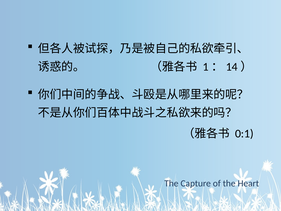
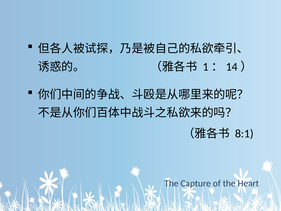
0:1: 0:1 -> 8:1
